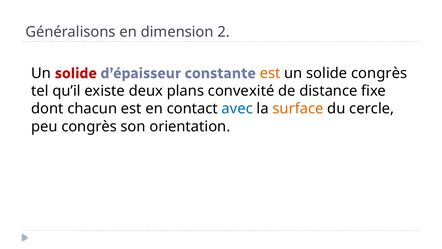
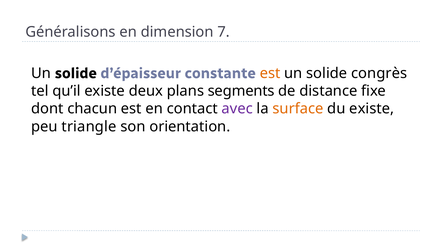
2: 2 -> 7
solide at (76, 73) colour: red -> black
convexité: convexité -> segments
avec colour: blue -> purple
du cercle: cercle -> existe
peu congrès: congrès -> triangle
